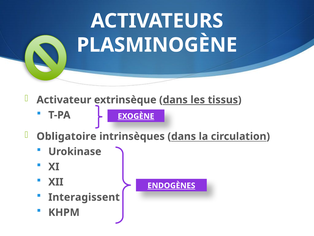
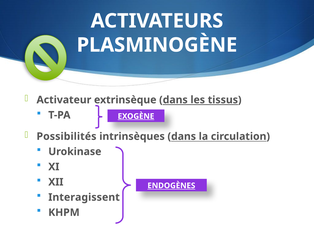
Obligatoire: Obligatoire -> Possibilités
